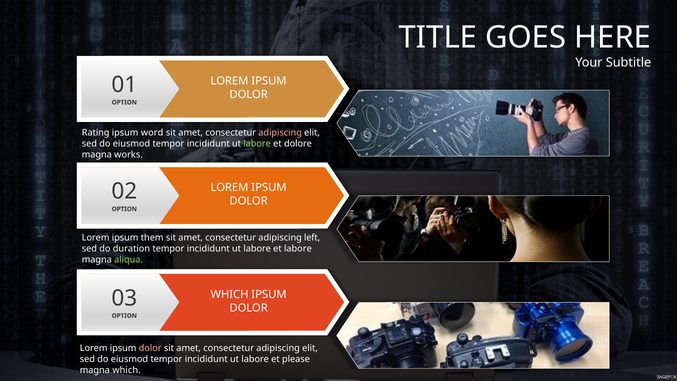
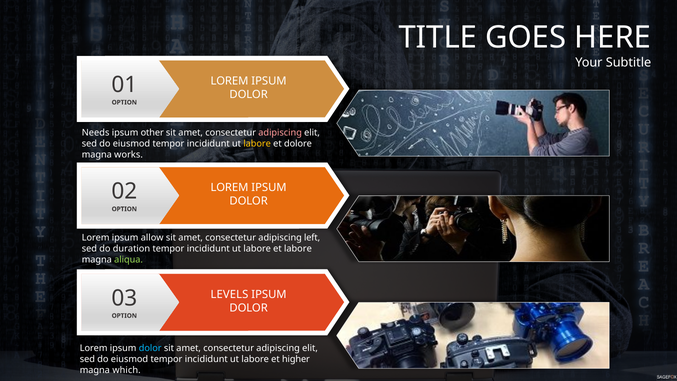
Rating: Rating -> Needs
word: word -> other
labore at (257, 144) colour: light green -> yellow
them: them -> allow
WHICH at (230, 294): WHICH -> LEVELS
dolor at (150, 348) colour: pink -> light blue
please: please -> higher
